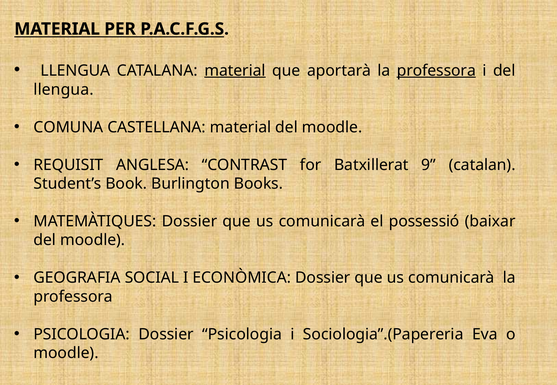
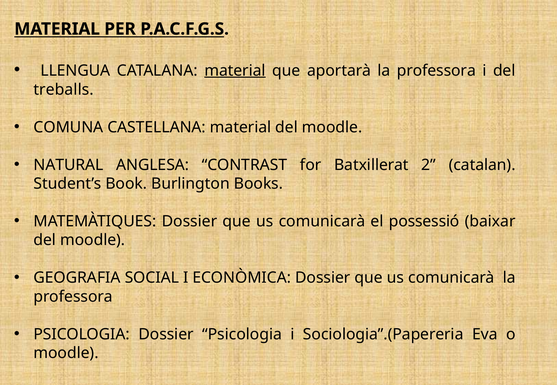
professora at (436, 71) underline: present -> none
llengua at (64, 90): llengua -> treballs
REQUISIT: REQUISIT -> NATURAL
9: 9 -> 2
